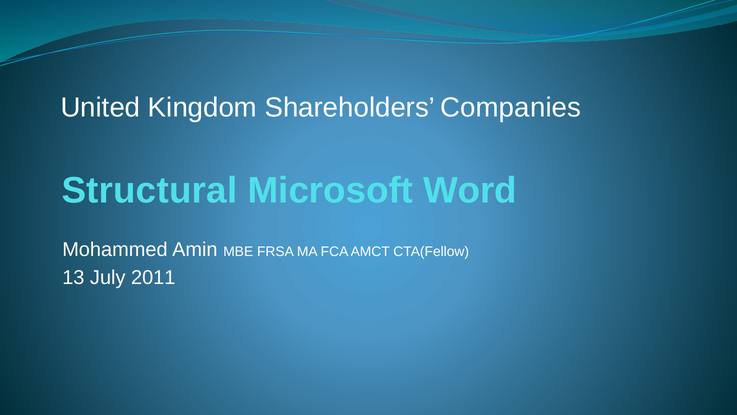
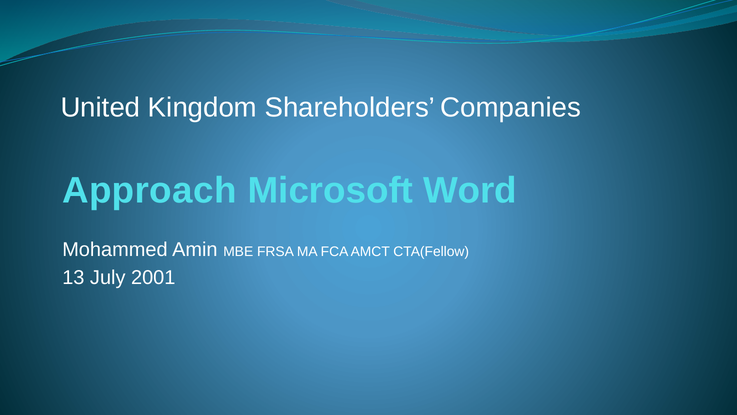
Structural: Structural -> Approach
2011: 2011 -> 2001
